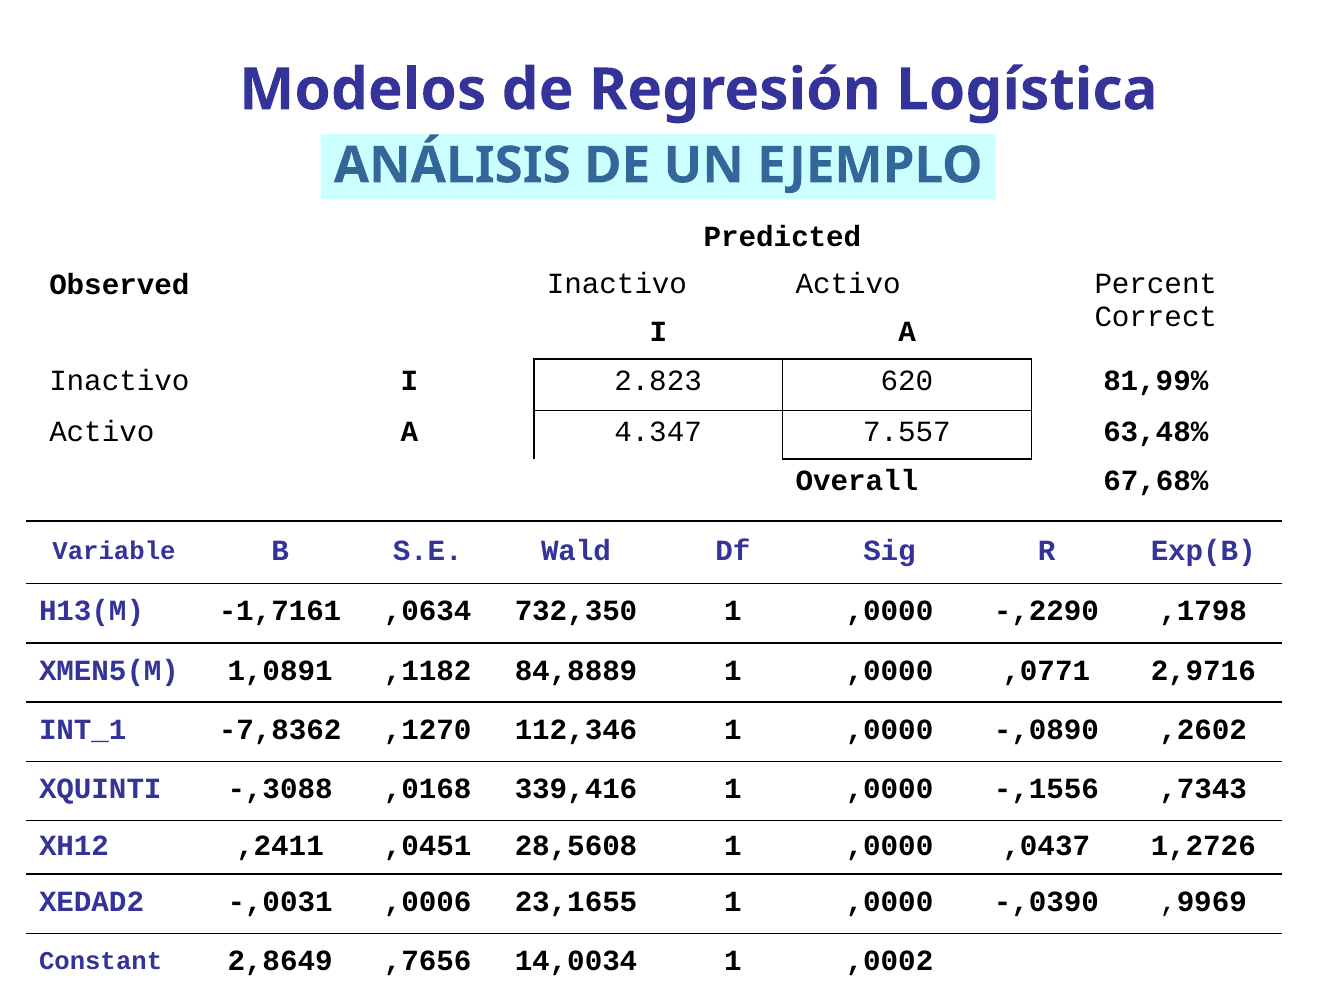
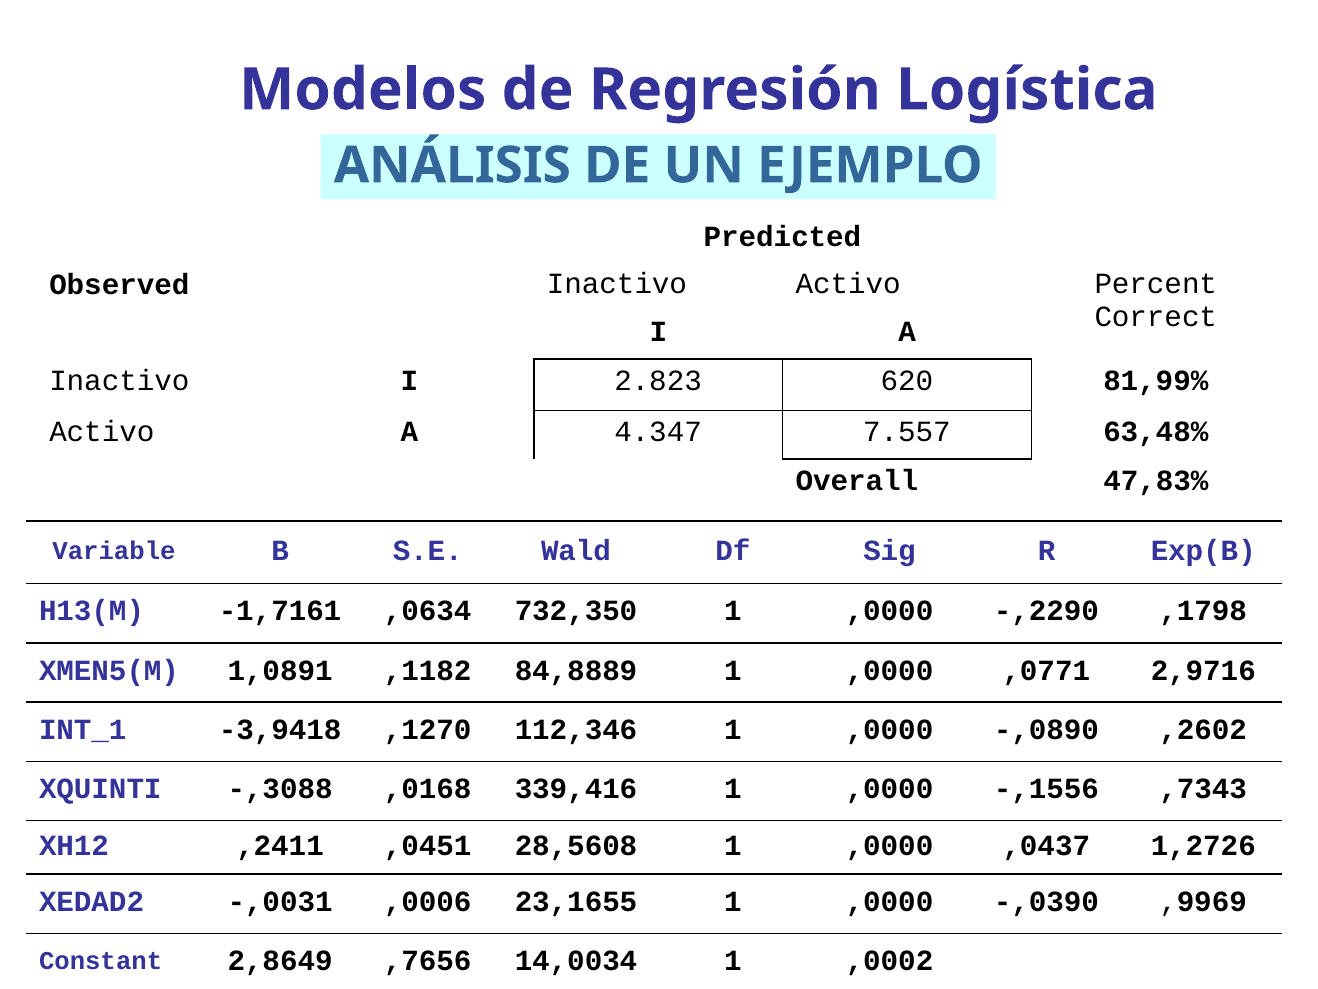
67,68%: 67,68% -> 47,83%
-7,8362: -7,8362 -> -3,9418
